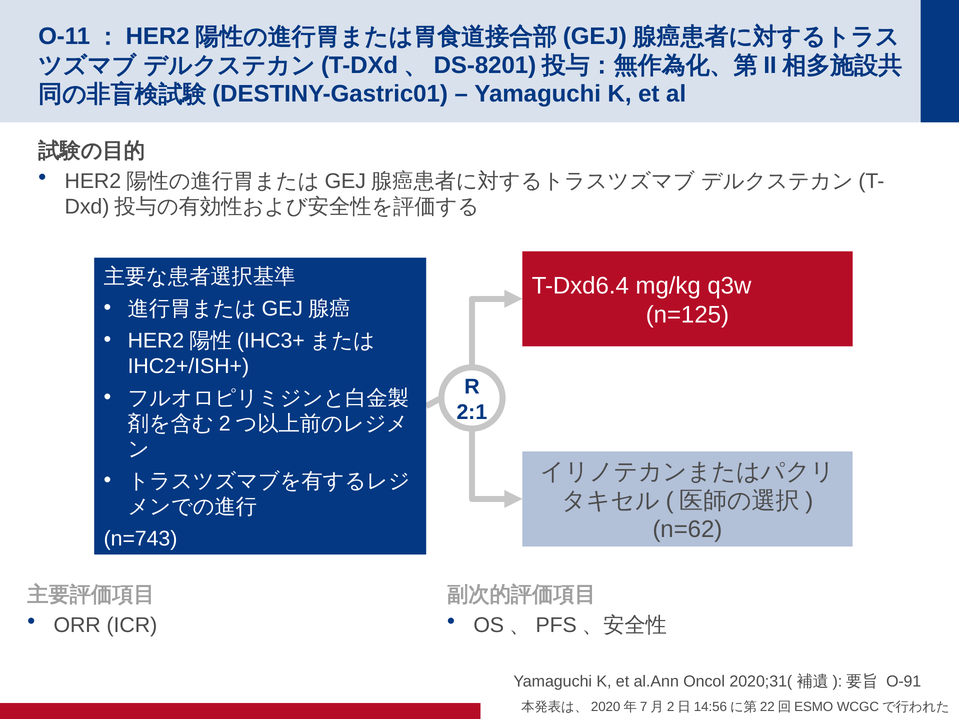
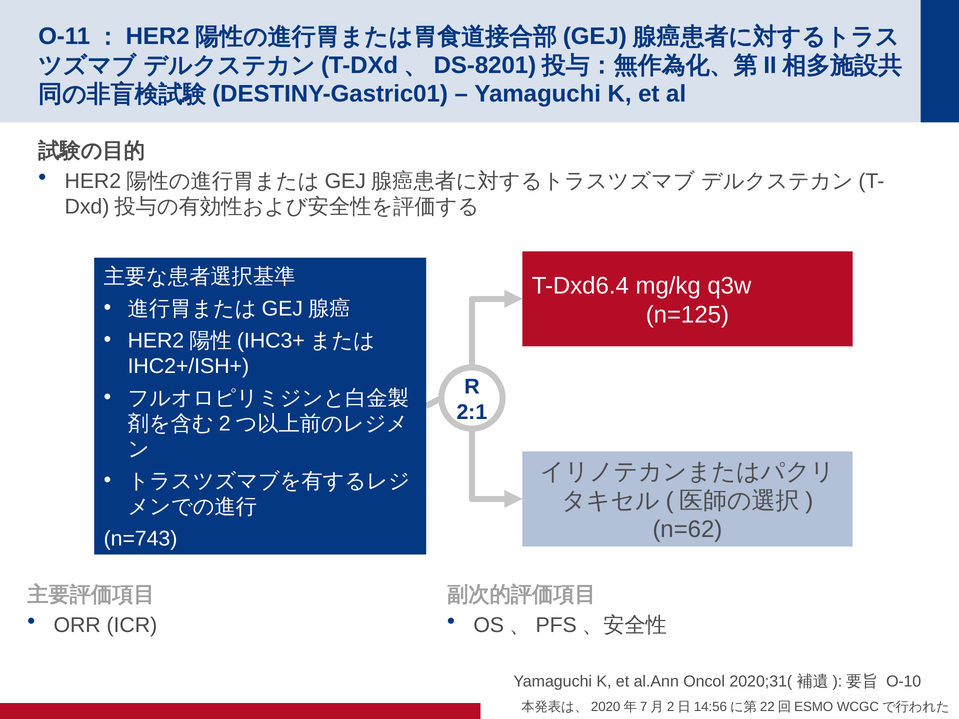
O-91: O-91 -> O-10
